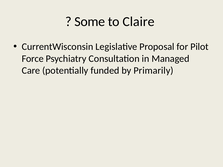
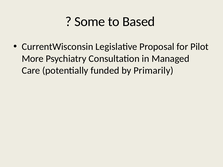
Claire: Claire -> Based
Force: Force -> More
